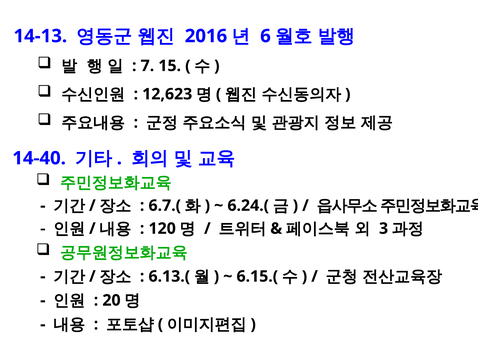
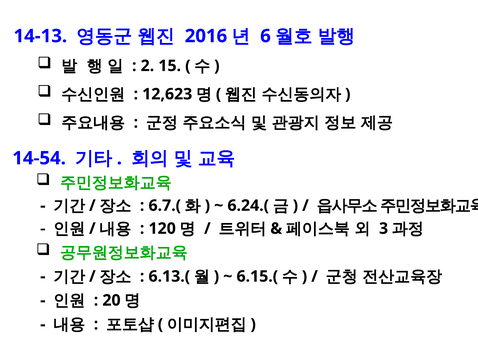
7: 7 -> 2
14-40: 14-40 -> 14-54
